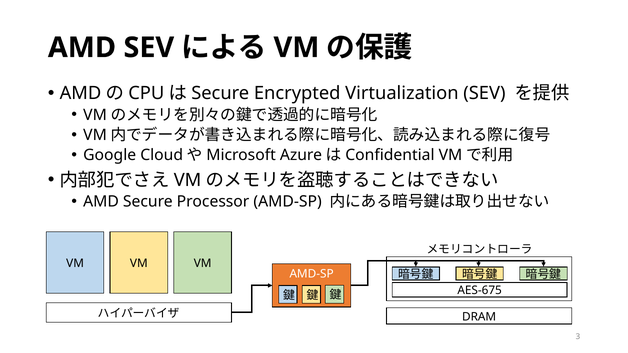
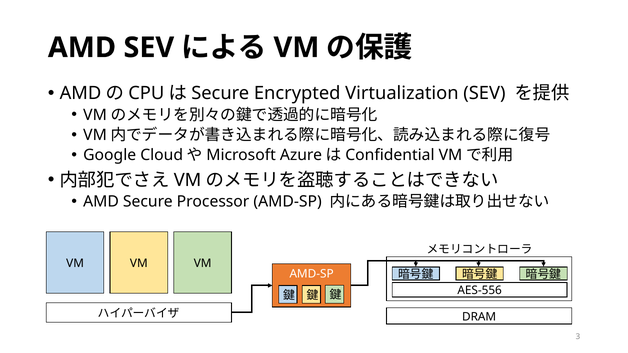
AES-675: AES-675 -> AES-556
